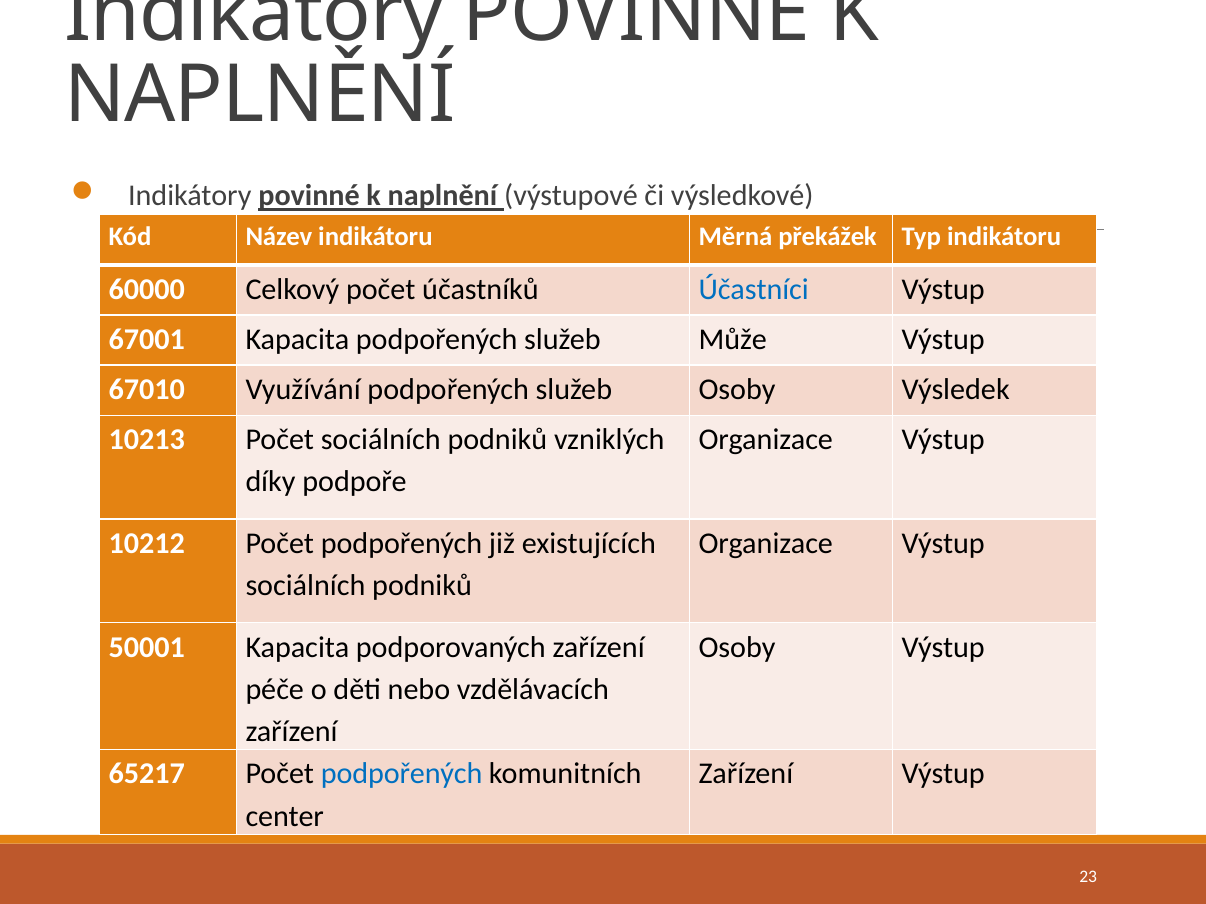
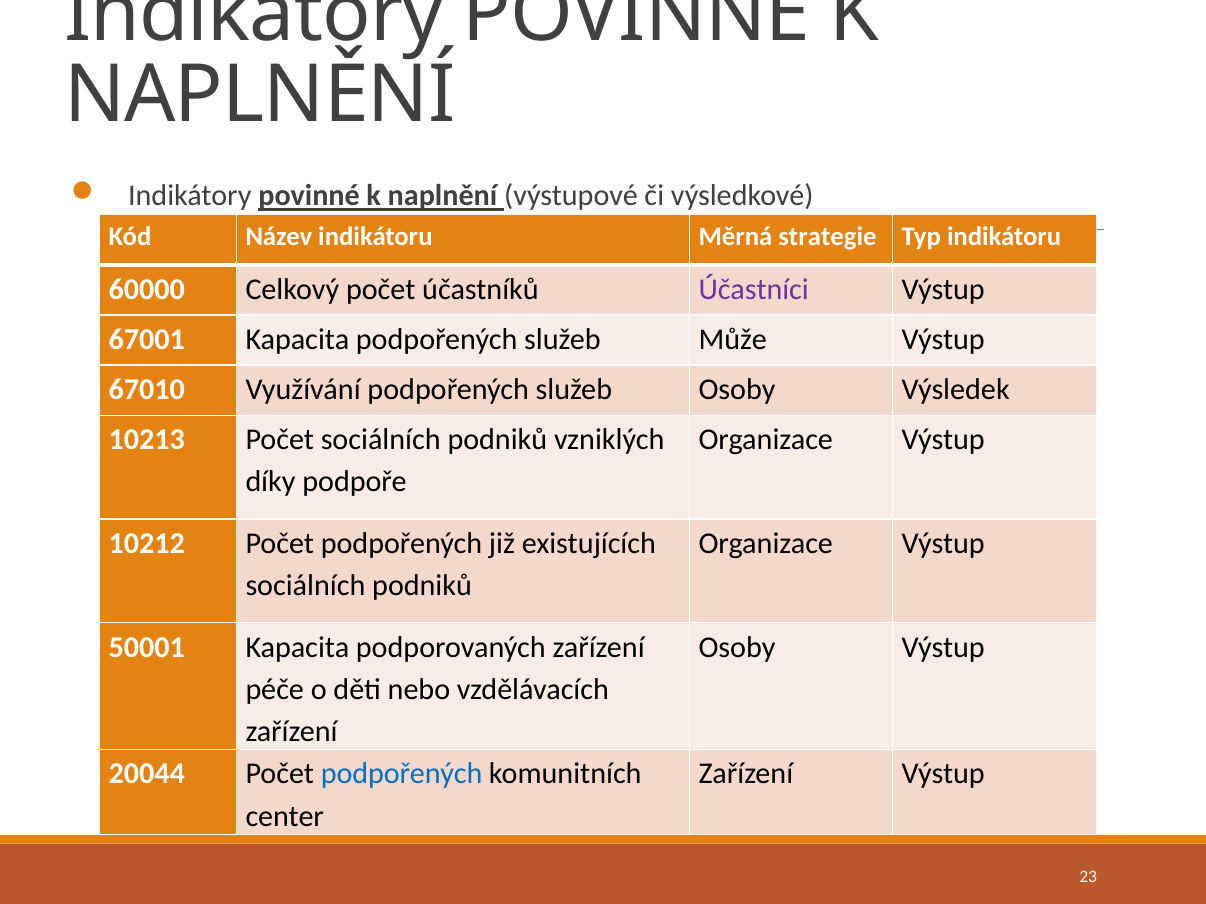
překážek: překážek -> strategie
Účastníci colour: blue -> purple
65217: 65217 -> 20044
